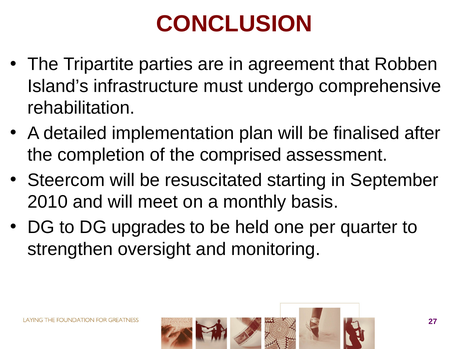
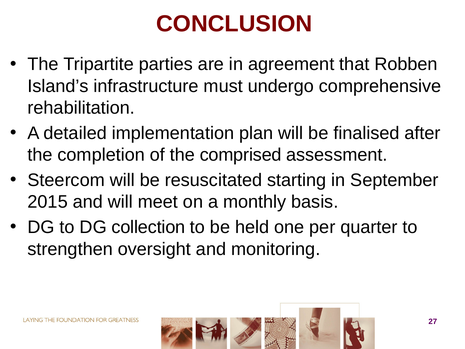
2010: 2010 -> 2015
upgrades: upgrades -> collection
